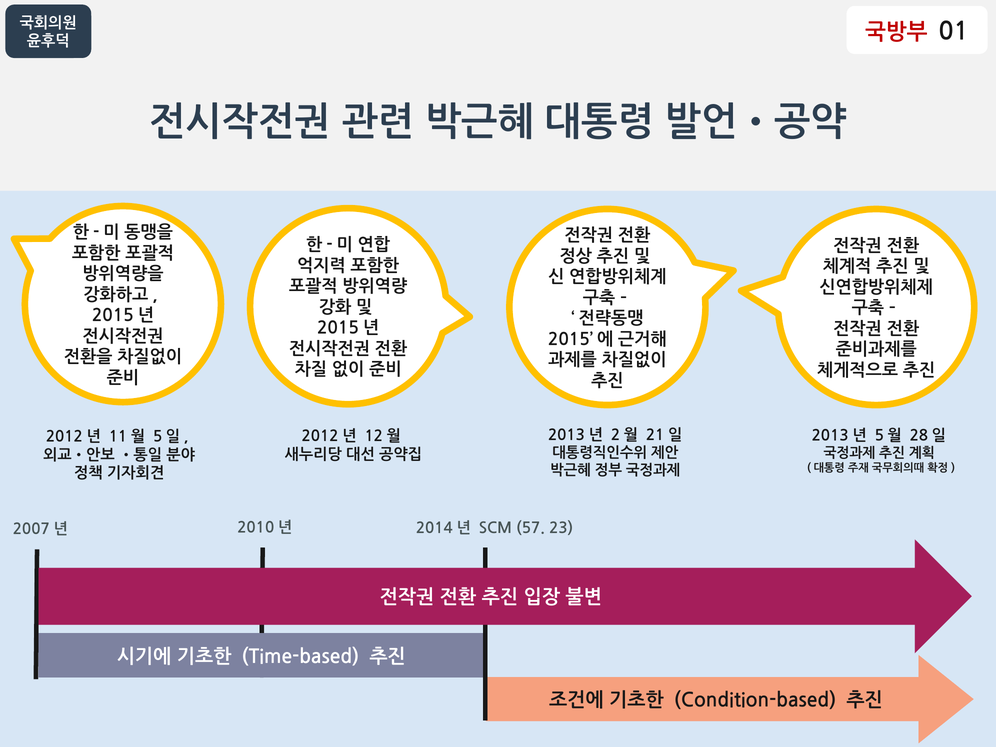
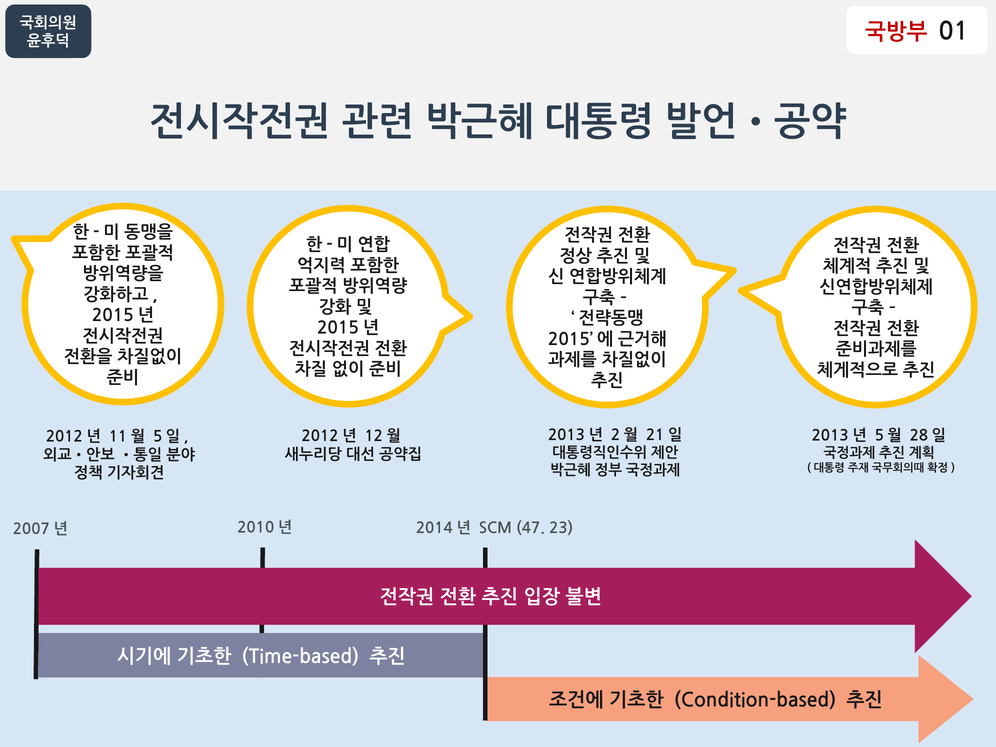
57: 57 -> 47
